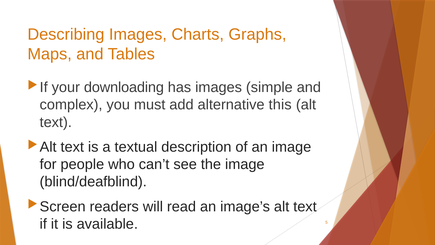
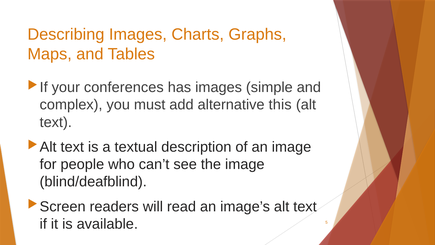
downloading: downloading -> conferences
